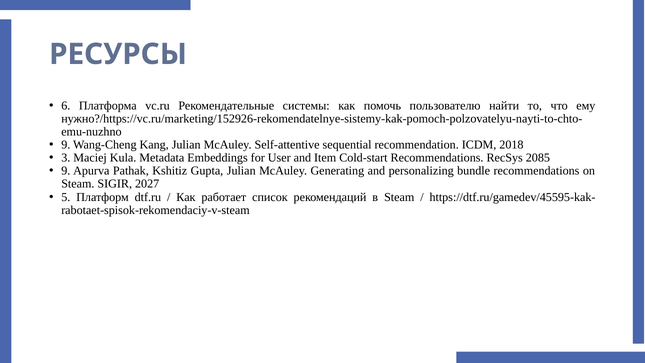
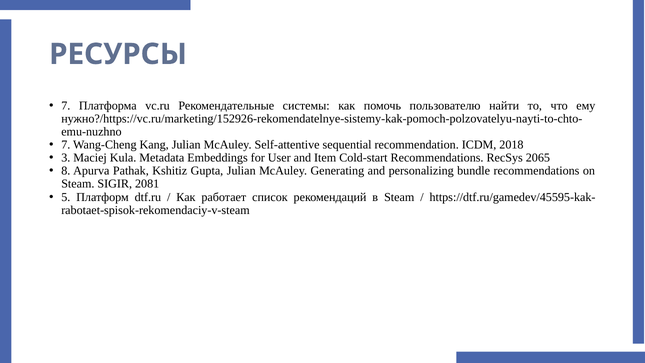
6 at (66, 105): 6 -> 7
9 at (66, 145): 9 -> 7
2085: 2085 -> 2065
9 at (66, 171): 9 -> 8
2027: 2027 -> 2081
